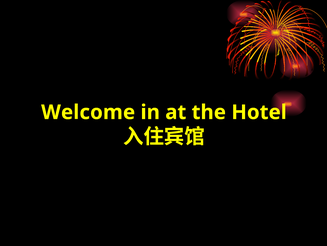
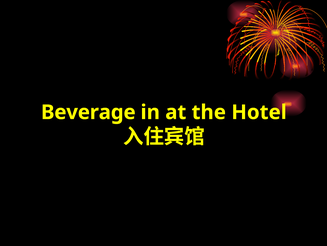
Welcome: Welcome -> Beverage
